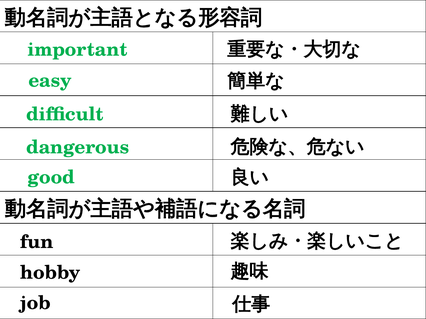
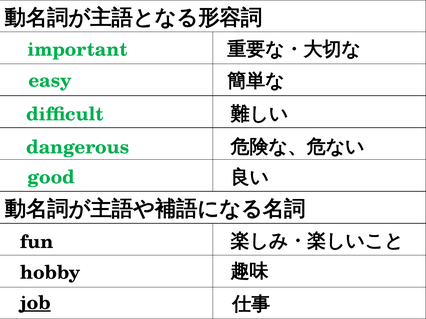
job underline: none -> present
